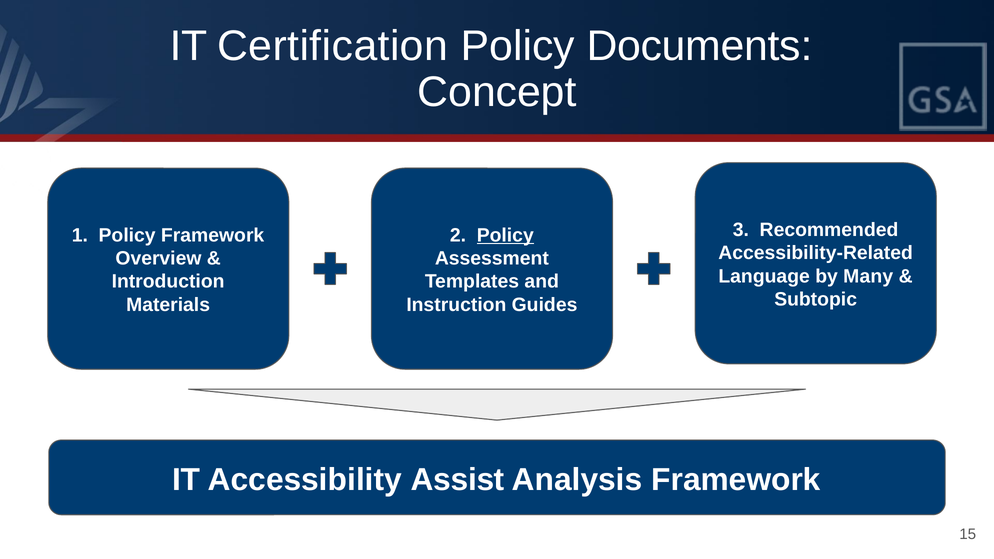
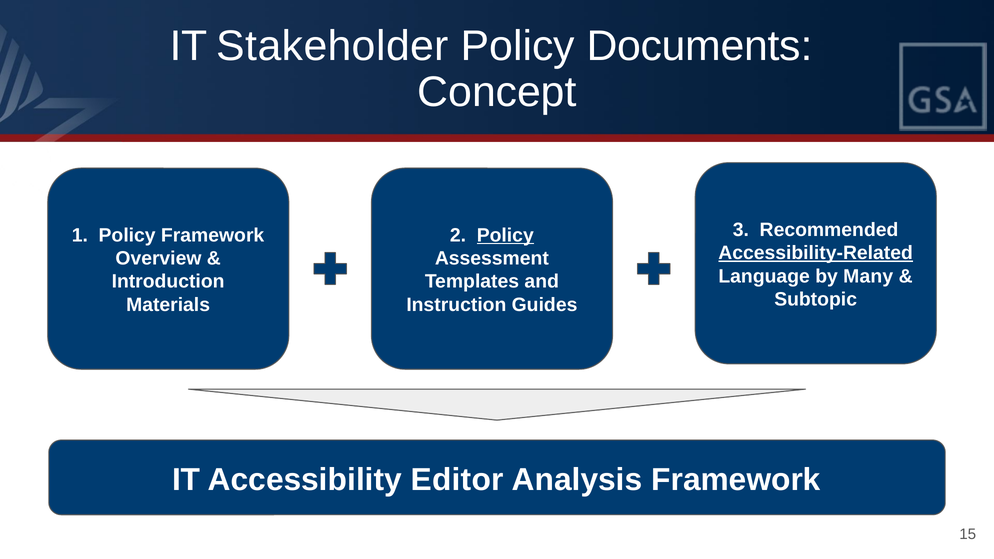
Certification: Certification -> Stakeholder
Accessibility-Related underline: none -> present
Assist: Assist -> Editor
